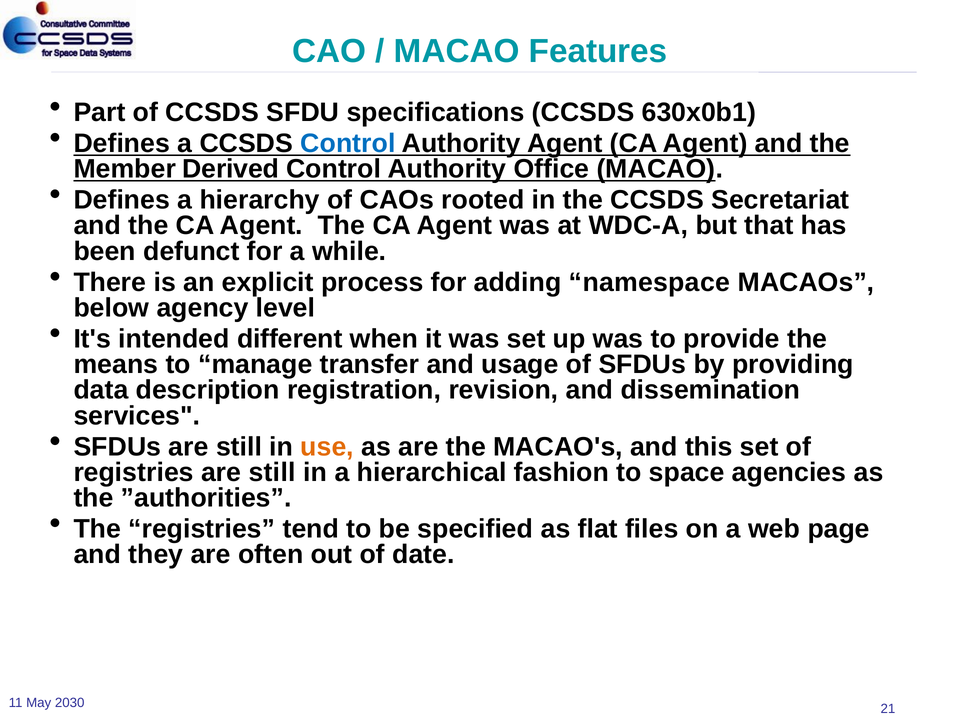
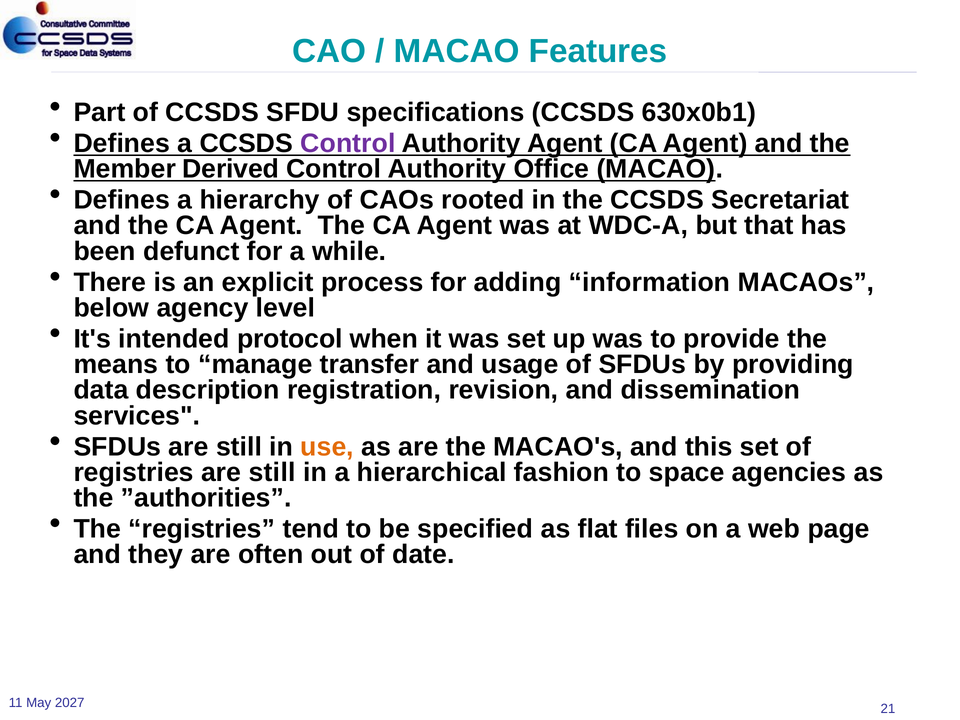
Control at (348, 143) colour: blue -> purple
namespace: namespace -> information
different: different -> protocol
2030: 2030 -> 2027
